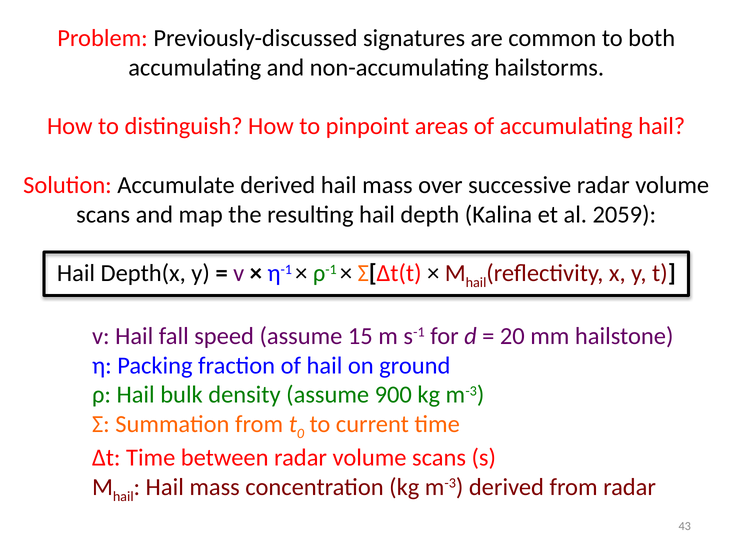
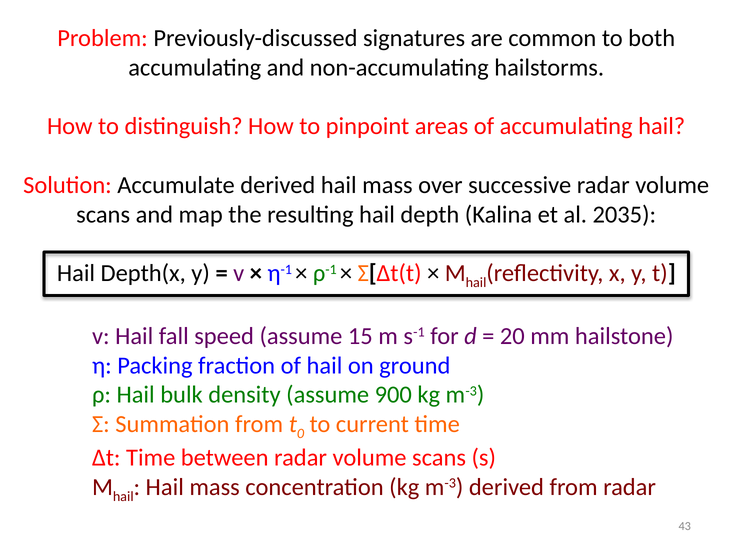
2059: 2059 -> 2035
